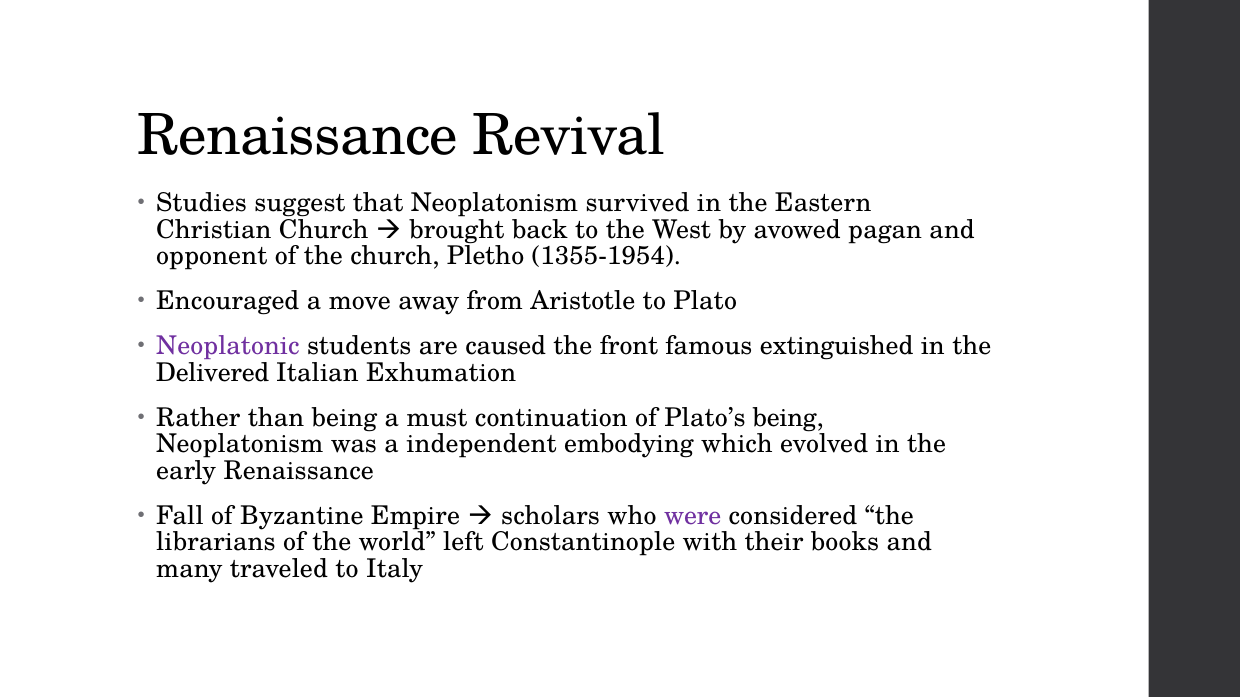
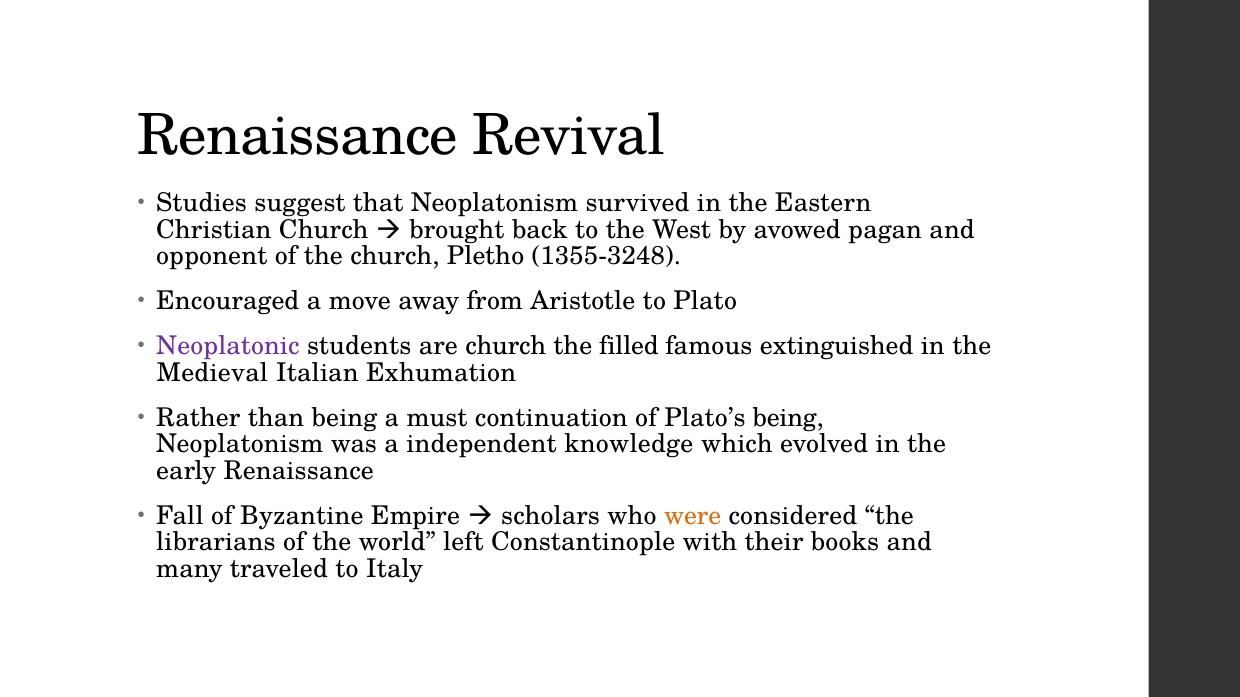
1355-1954: 1355-1954 -> 1355-3248
are caused: caused -> church
front: front -> filled
Delivered: Delivered -> Medieval
embodying: embodying -> knowledge
were colour: purple -> orange
